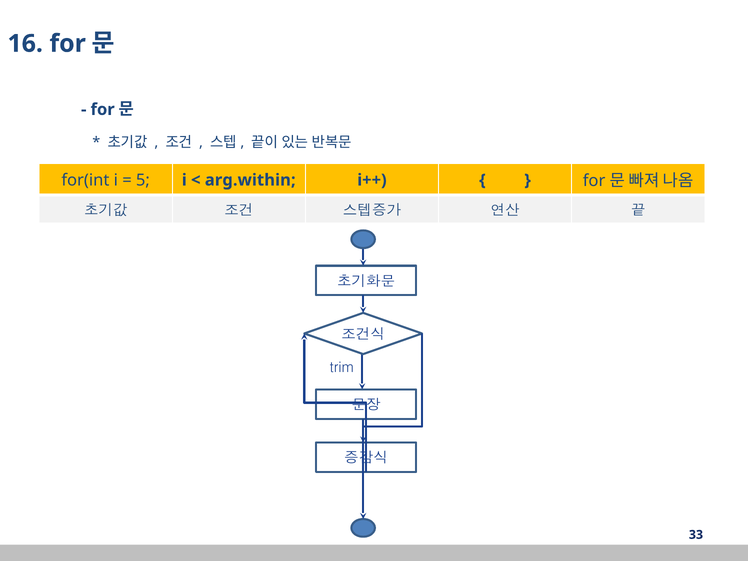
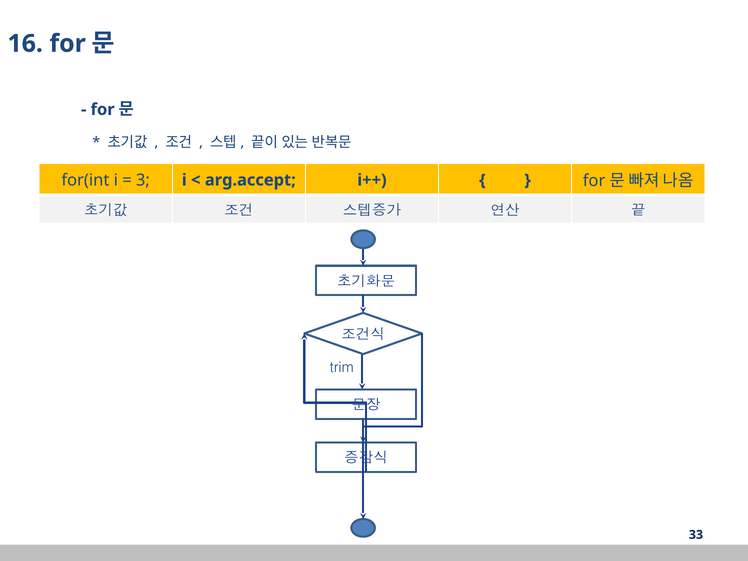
5: 5 -> 3
arg.within: arg.within -> arg.accept
